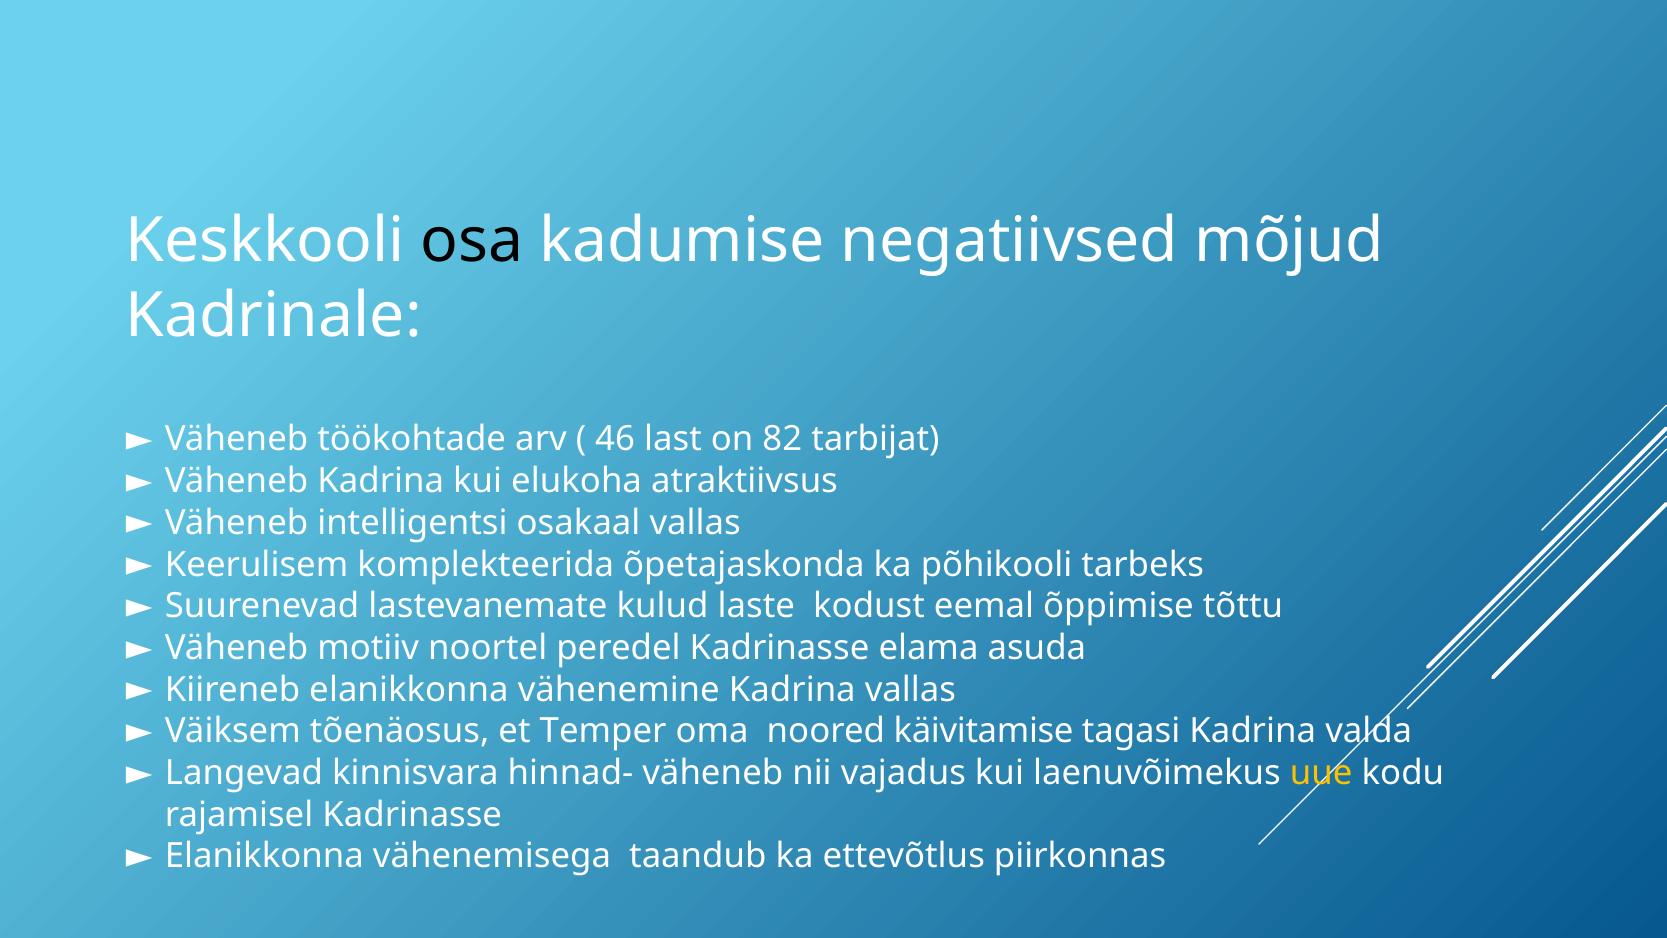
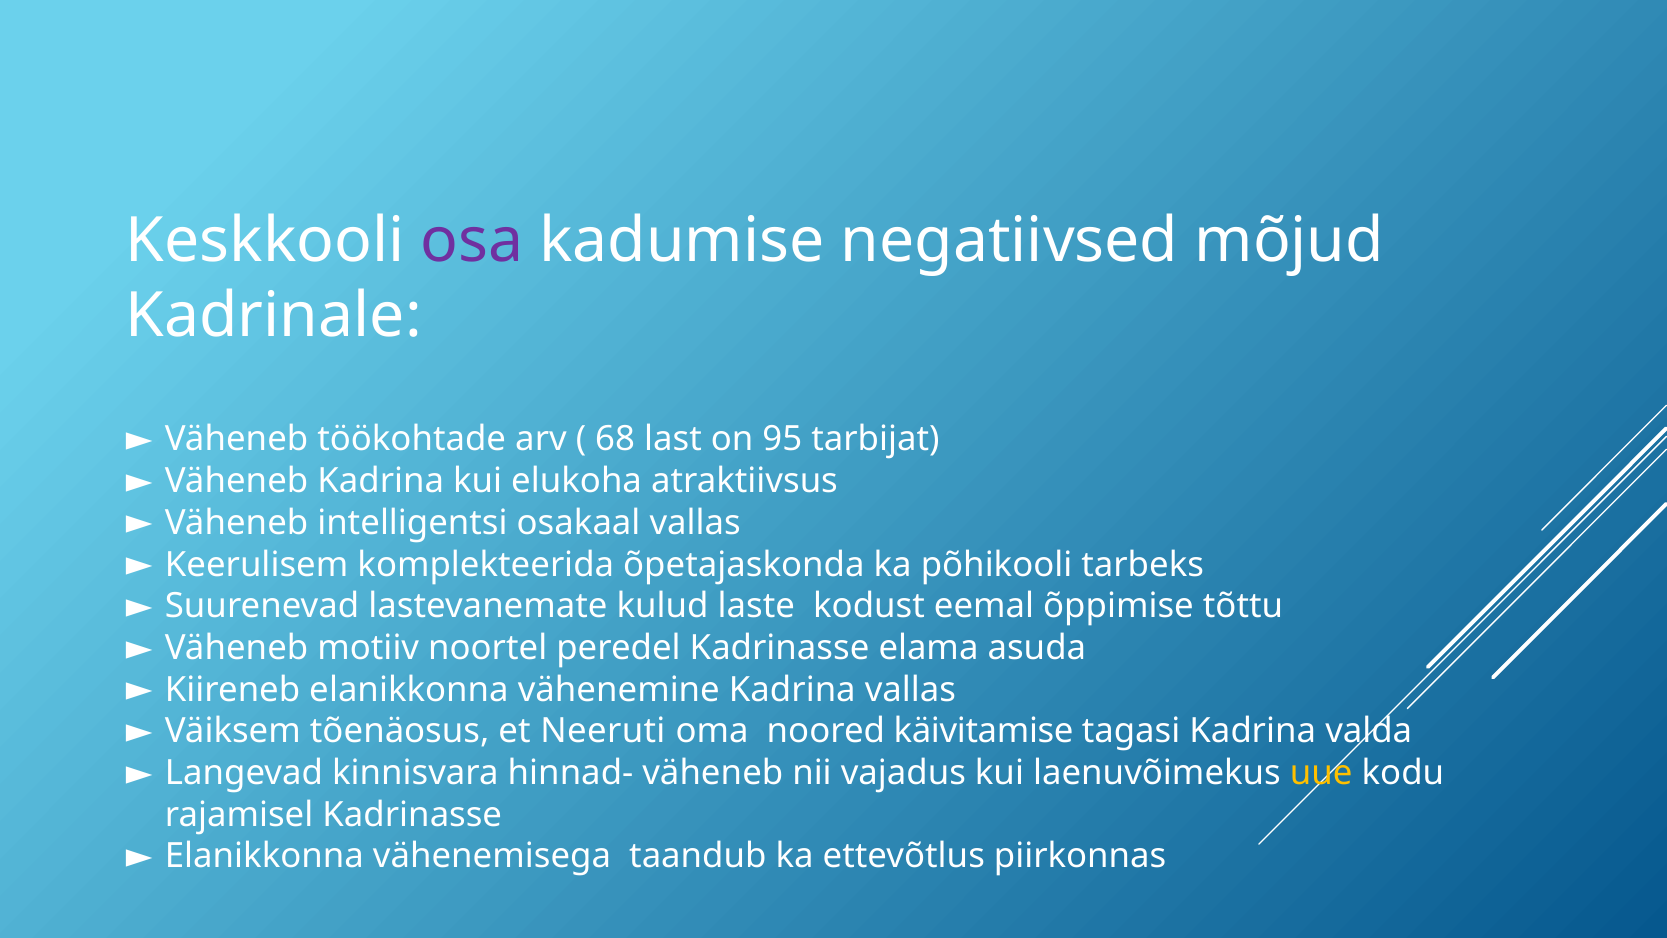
osa colour: black -> purple
46: 46 -> 68
82: 82 -> 95
Temper: Temper -> Neeruti
